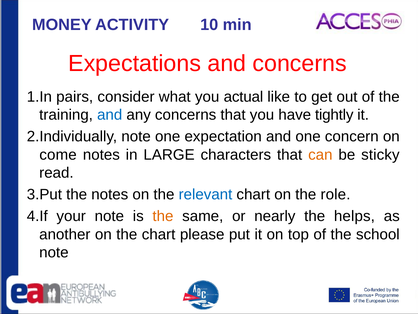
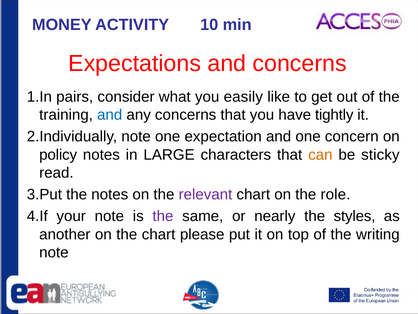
actual: actual -> easily
come: come -> policy
relevant colour: blue -> purple
the at (163, 216) colour: orange -> purple
helps: helps -> styles
school: school -> writing
